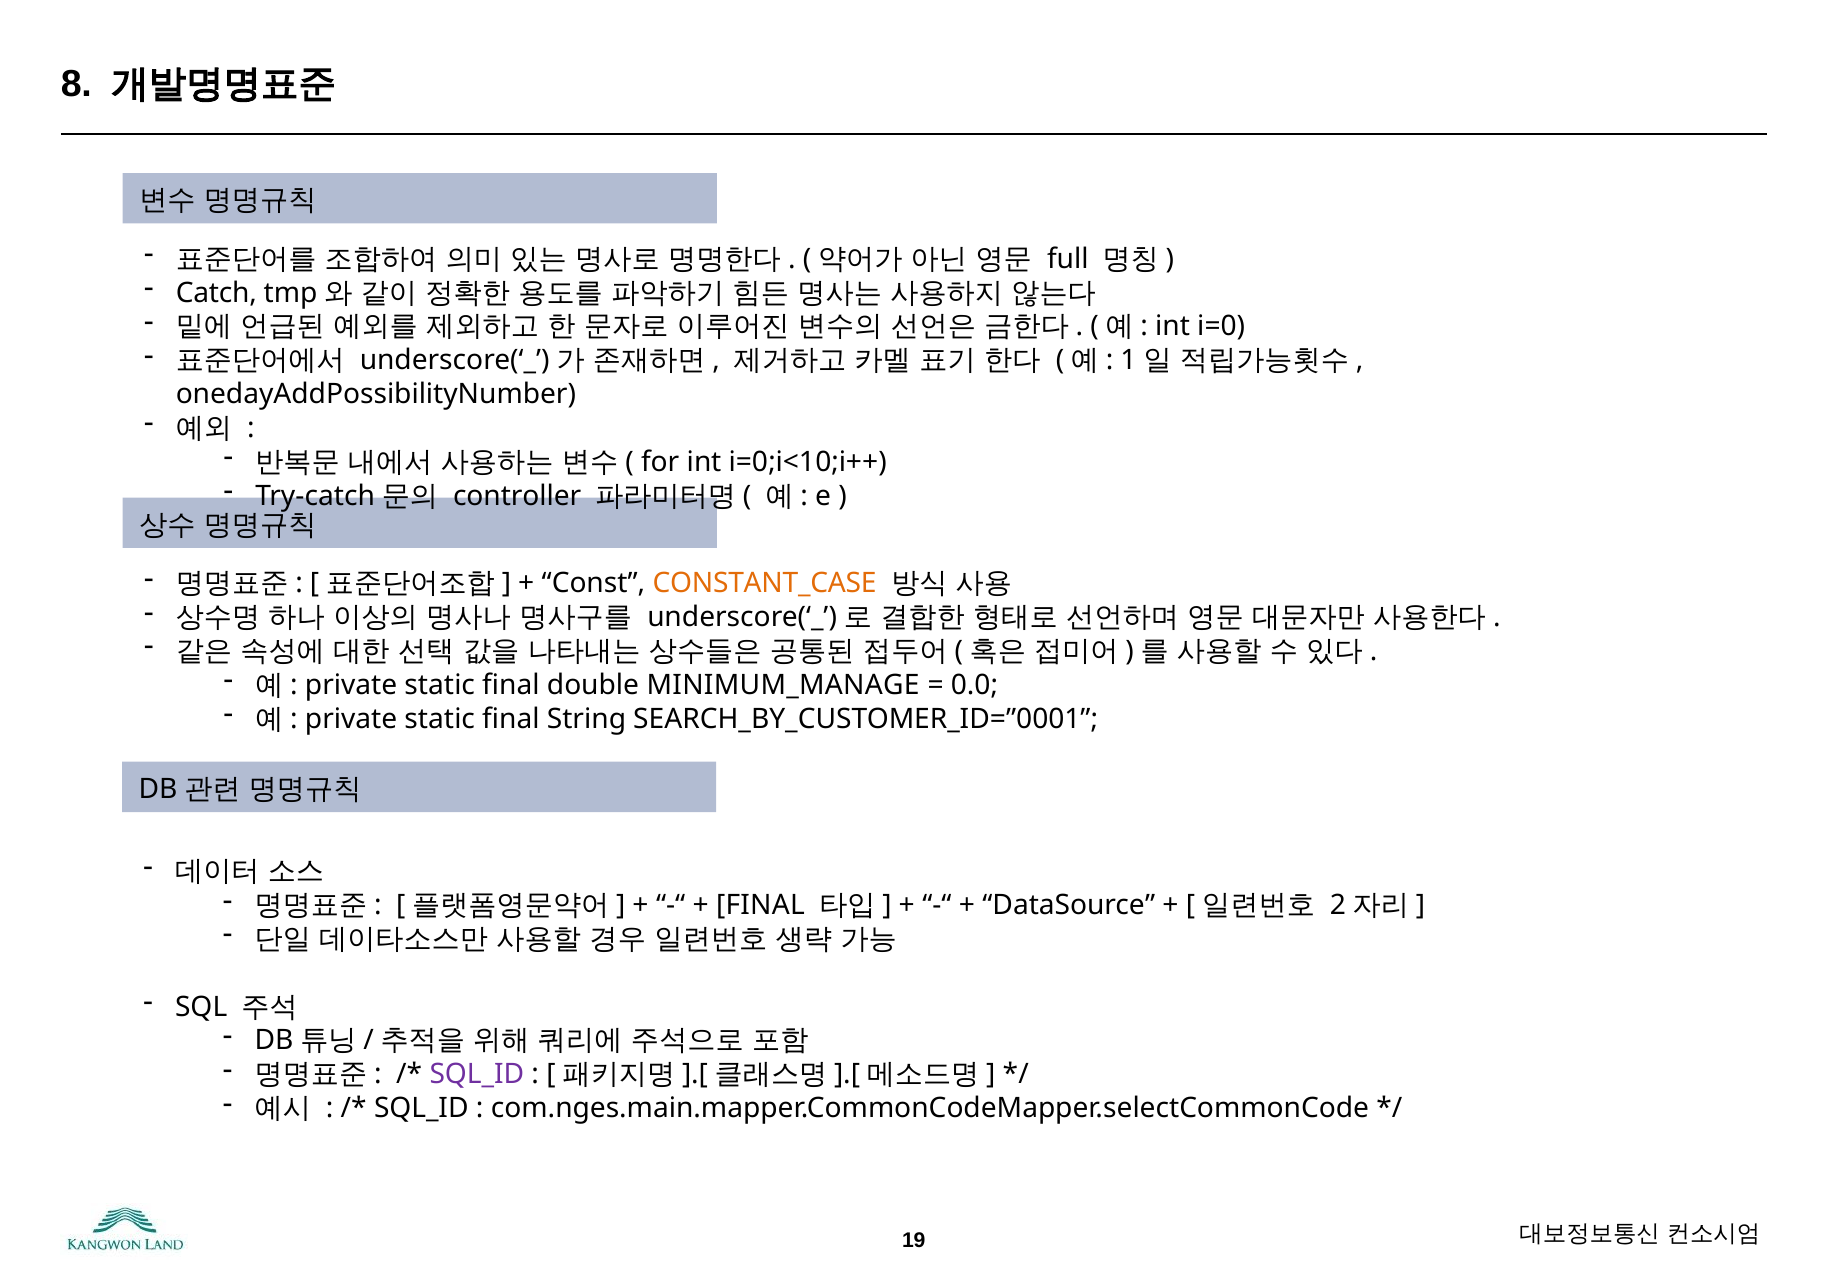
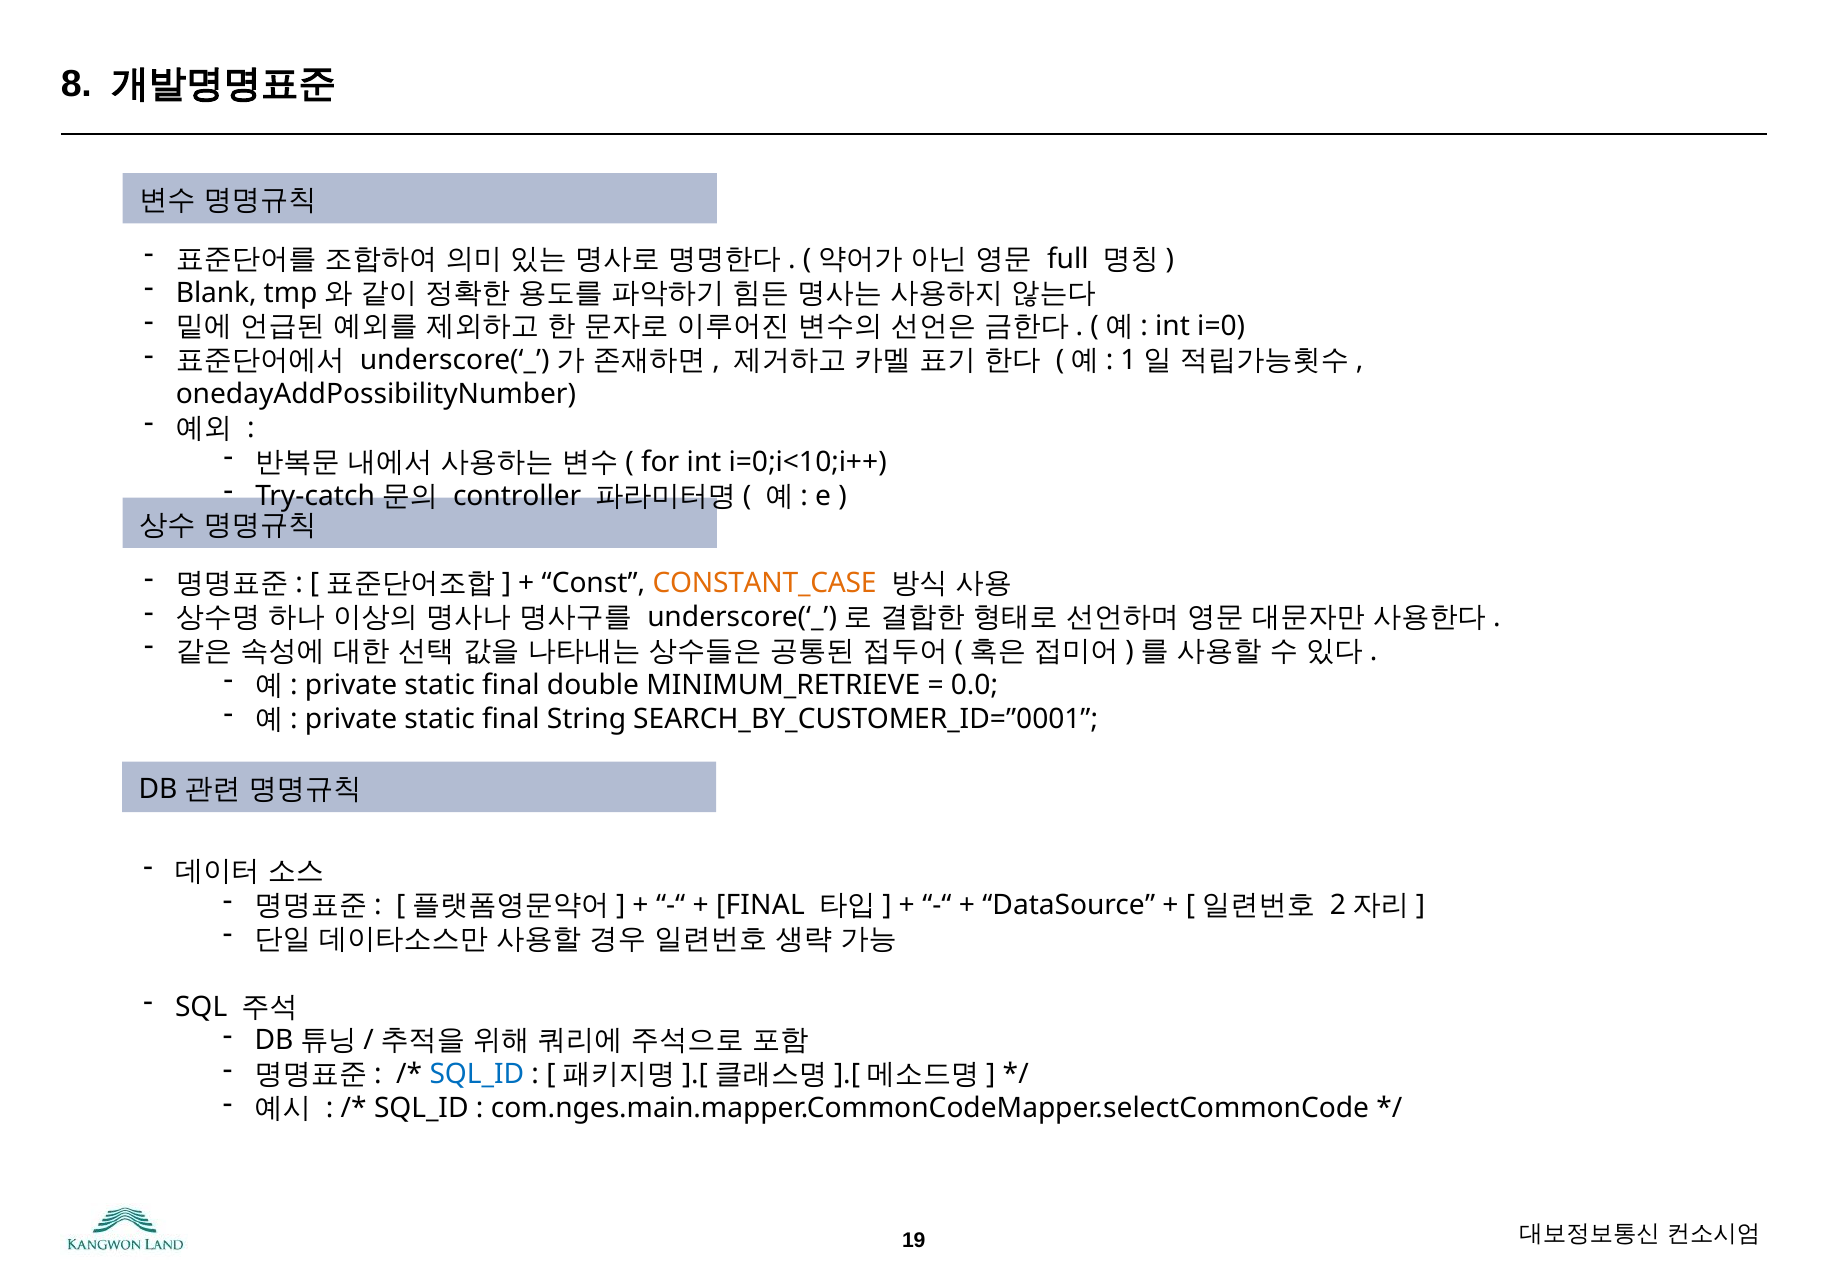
Catch: Catch -> Blank
MINIMUM_MANAGE: MINIMUM_MANAGE -> MINIMUM_RETRIEVE
SQL_ID at (477, 1074) colour: purple -> blue
